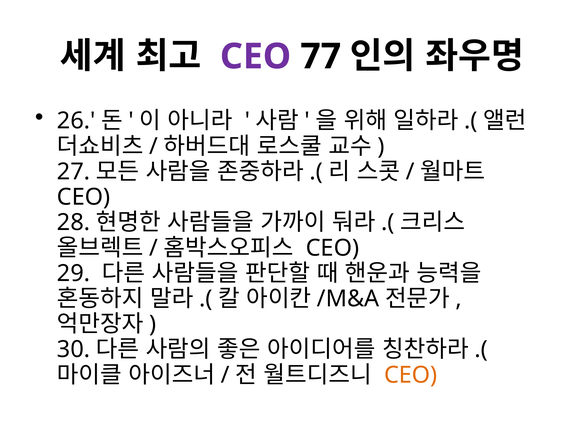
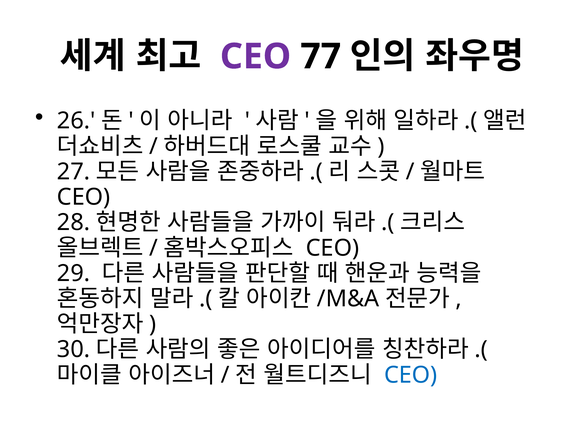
CEO at (411, 375) colour: orange -> blue
